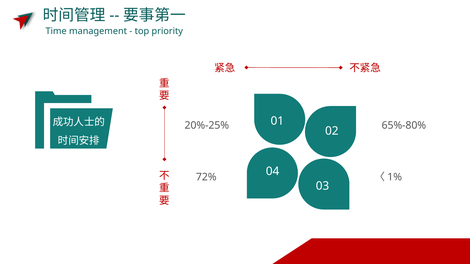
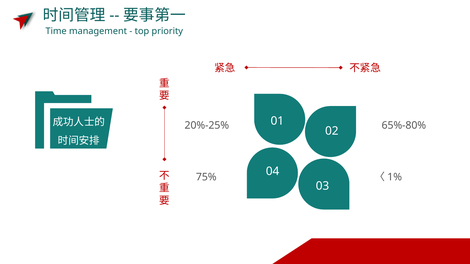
72%: 72% -> 75%
